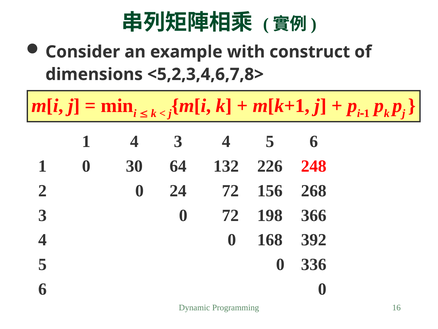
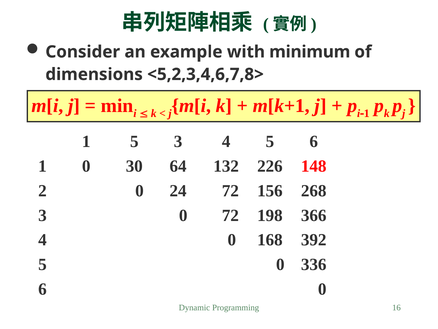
construct: construct -> minimum
1 4: 4 -> 5
248: 248 -> 148
